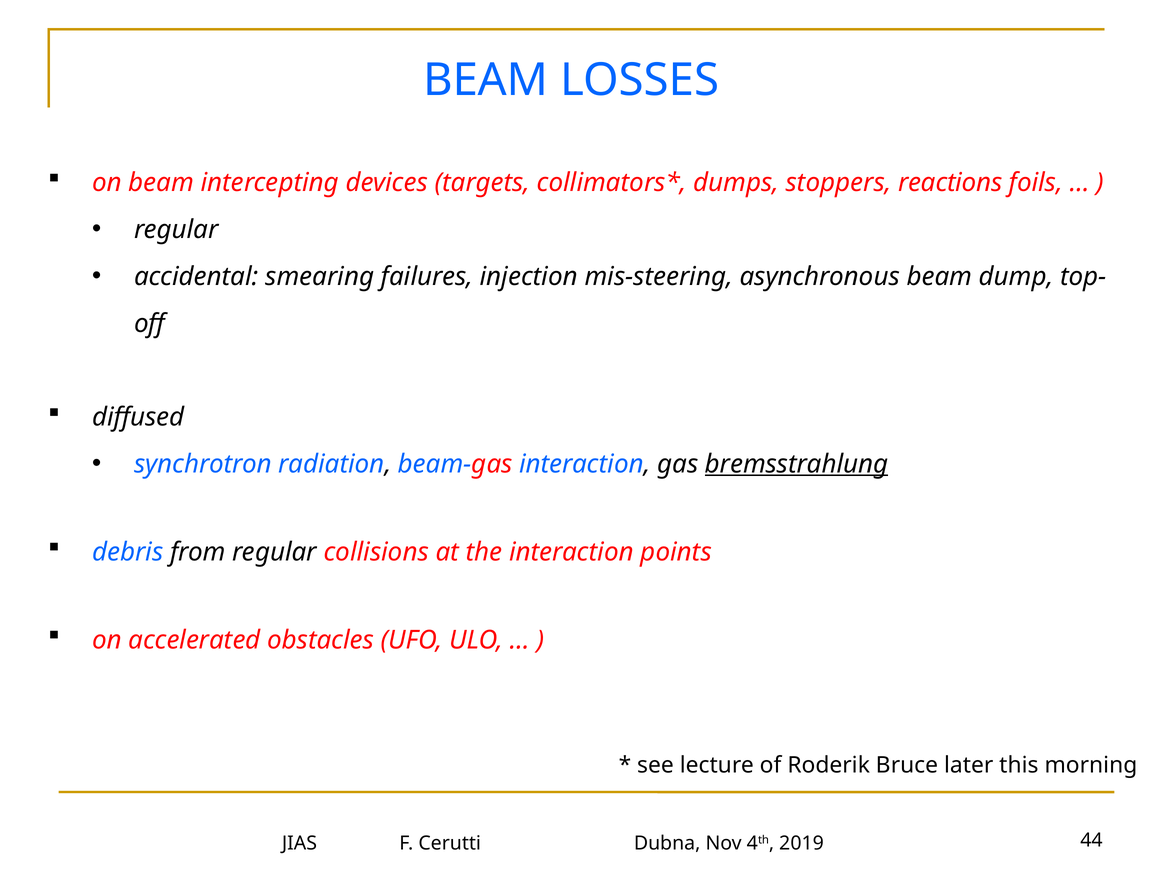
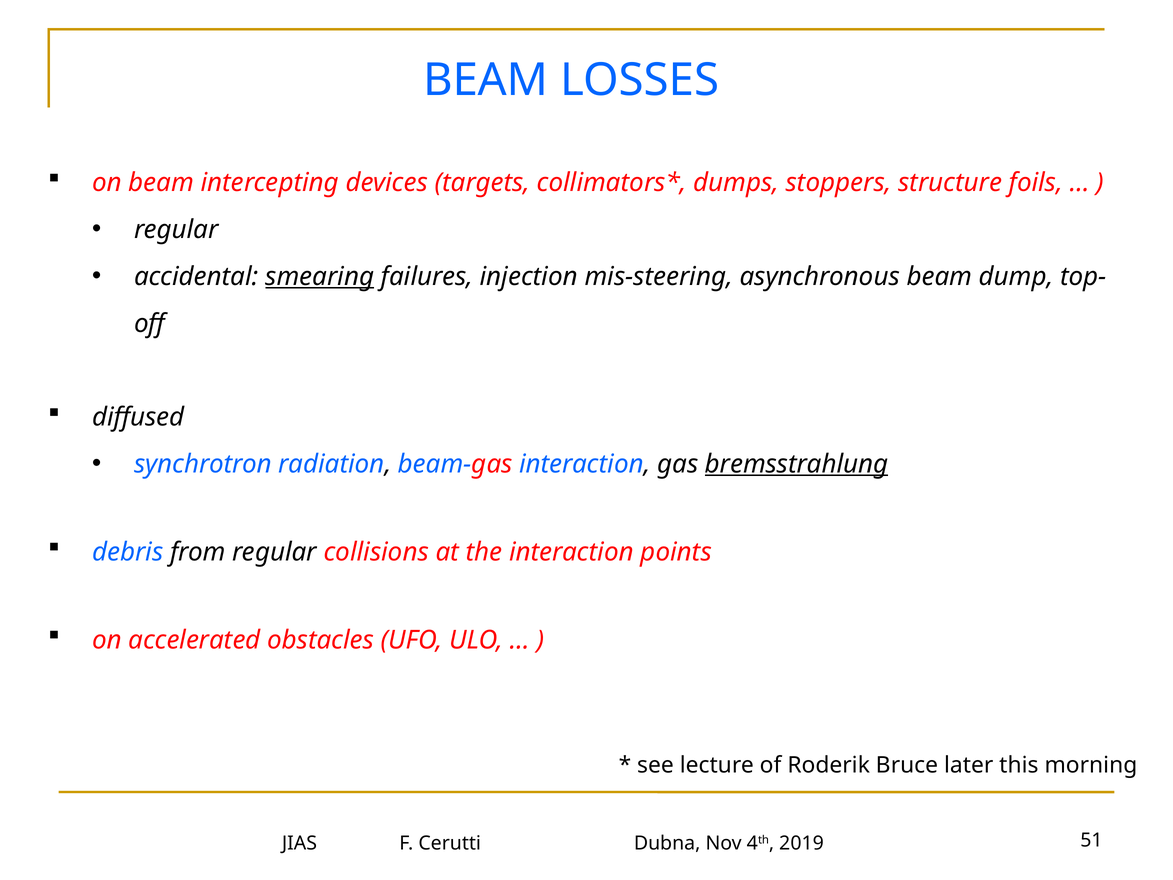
reactions: reactions -> structure
smearing underline: none -> present
44: 44 -> 51
